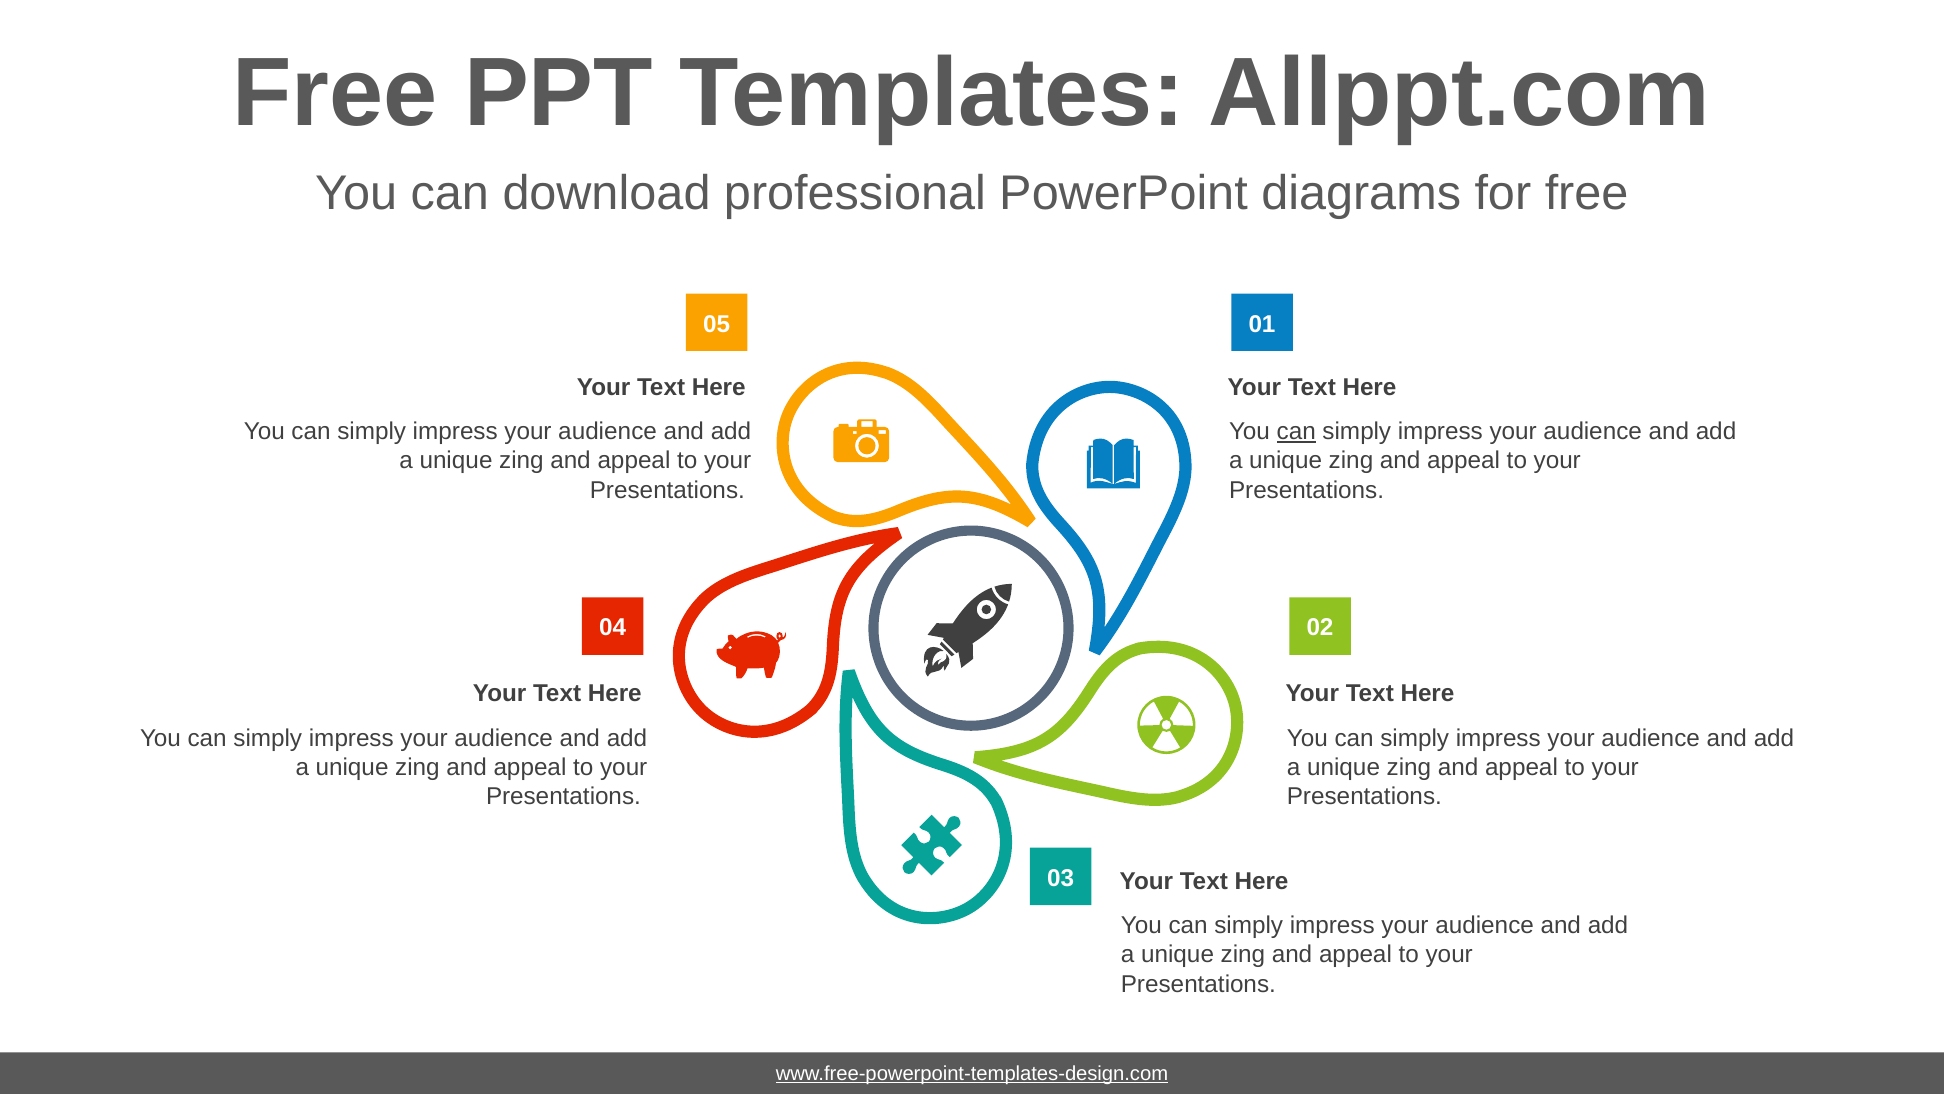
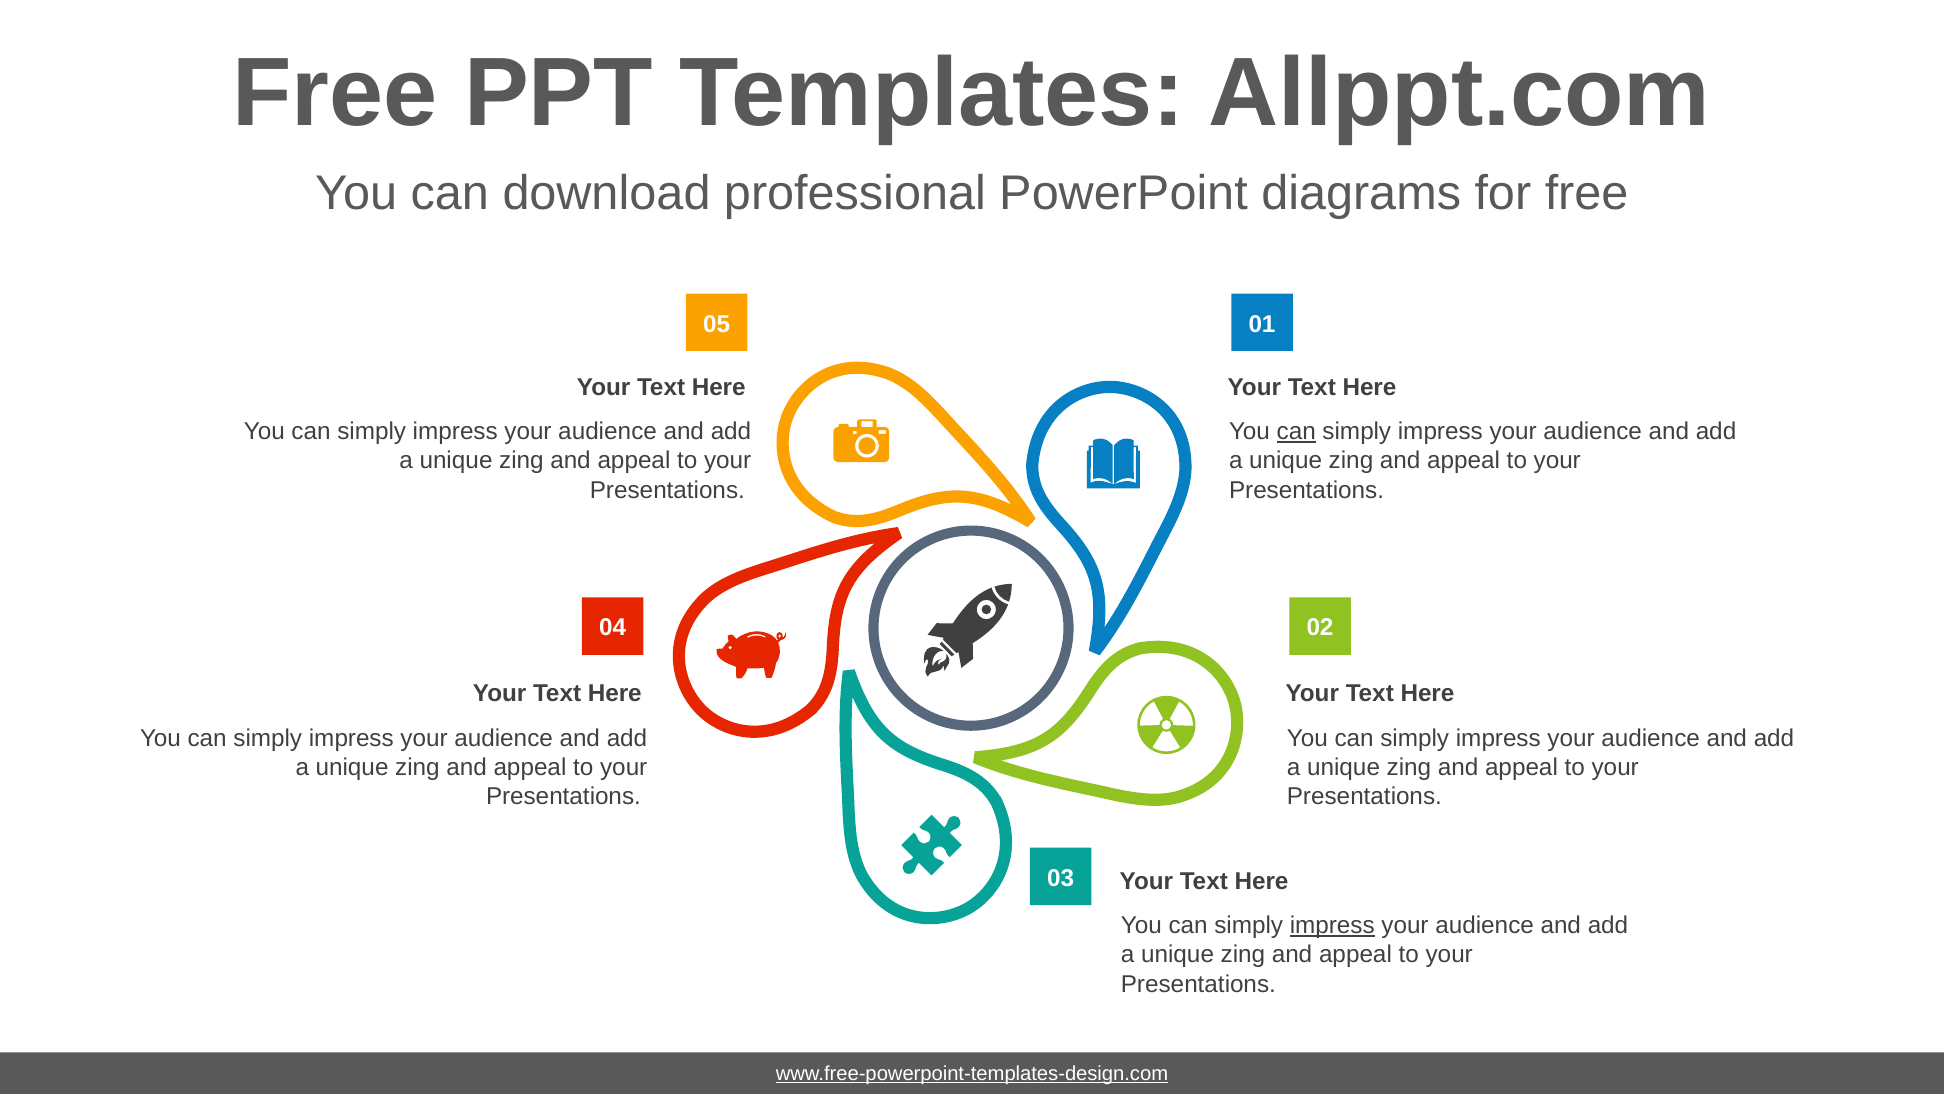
impress at (1332, 925) underline: none -> present
